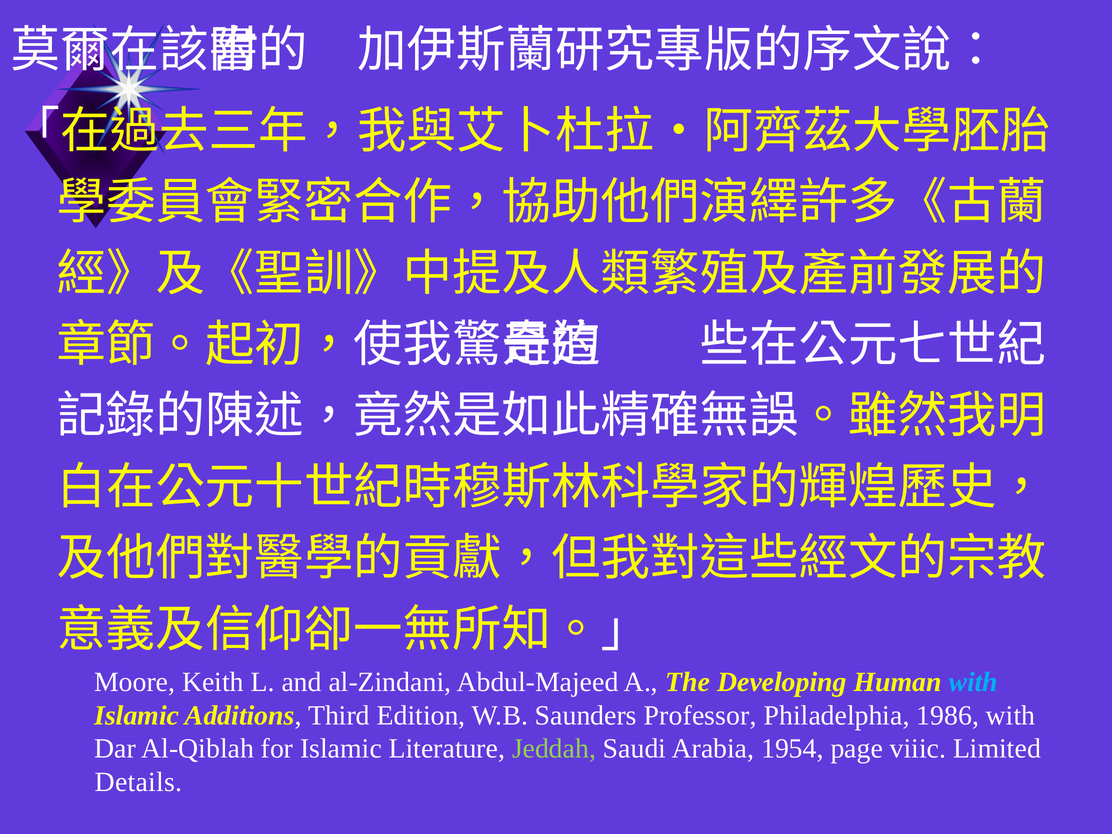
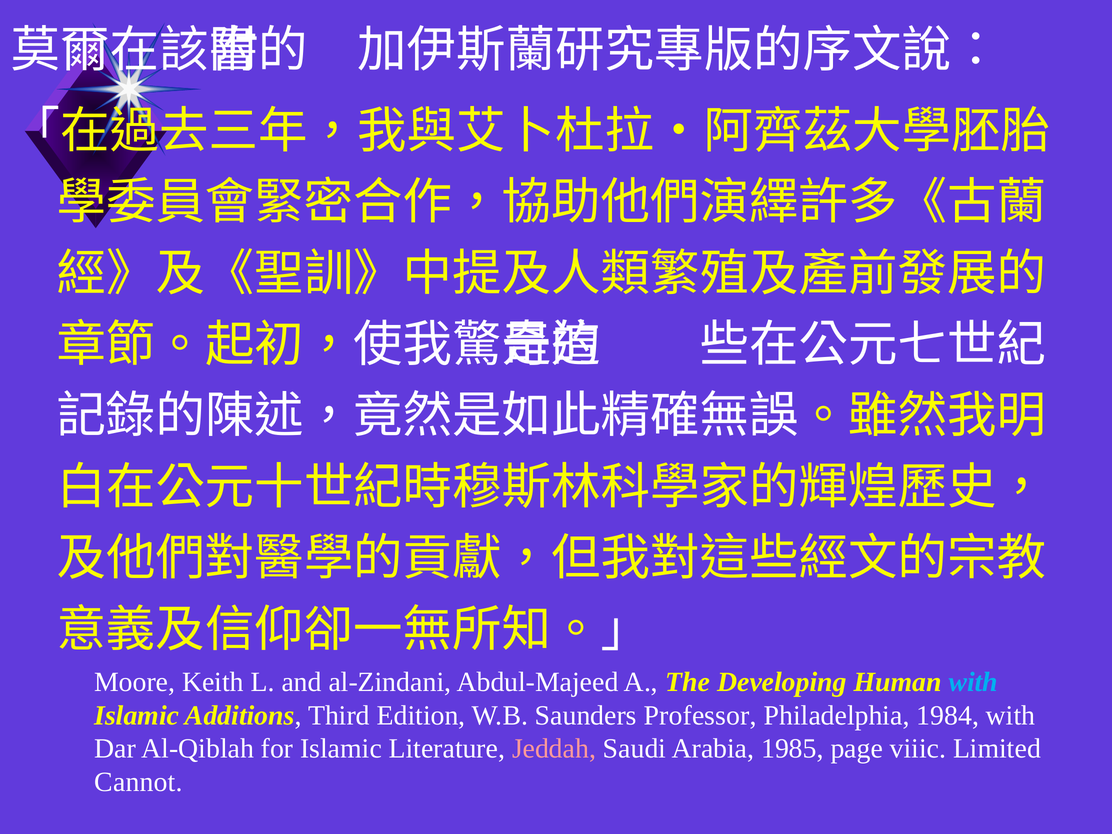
1986: 1986 -> 1984
Jeddah colour: light green -> pink
1954: 1954 -> 1985
Details: Details -> Cannot
